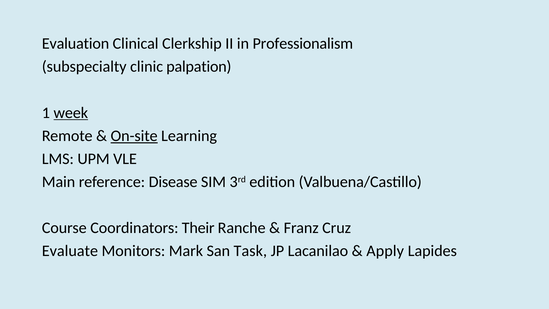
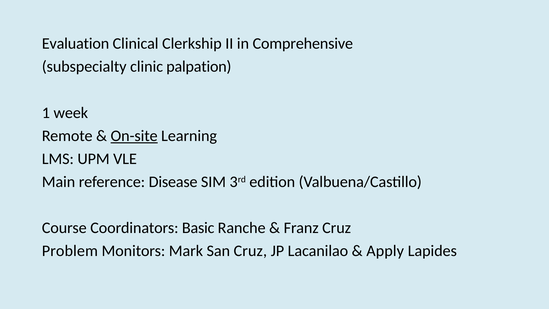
Professionalism: Professionalism -> Comprehensive
week underline: present -> none
Their: Their -> Basic
Evaluate: Evaluate -> Problem
San Task: Task -> Cruz
